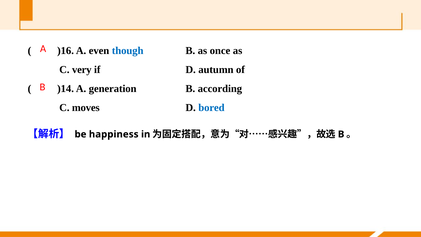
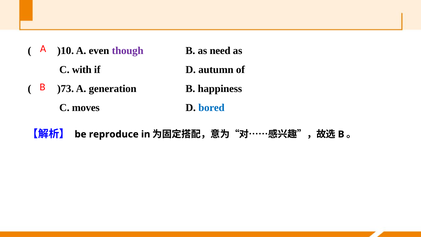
)16: )16 -> )10
though colour: blue -> purple
once: once -> need
very: very -> with
)14: )14 -> )73
according: according -> happiness
happiness: happiness -> reproduce
